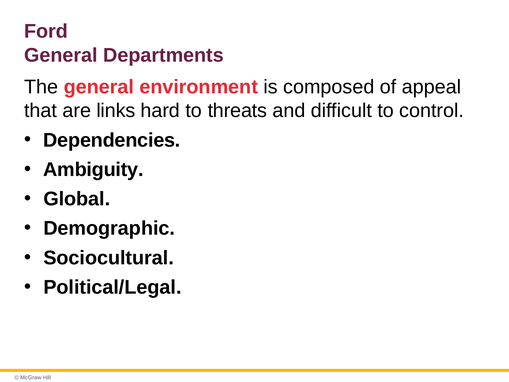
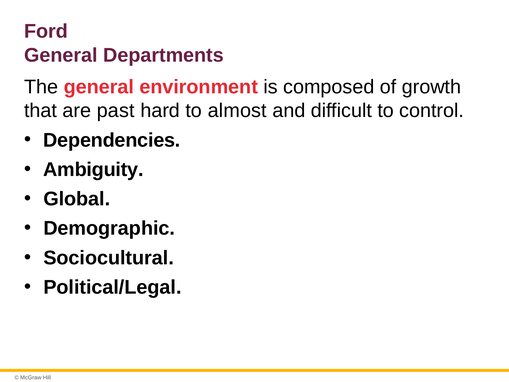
appeal: appeal -> growth
links: links -> past
threats: threats -> almost
